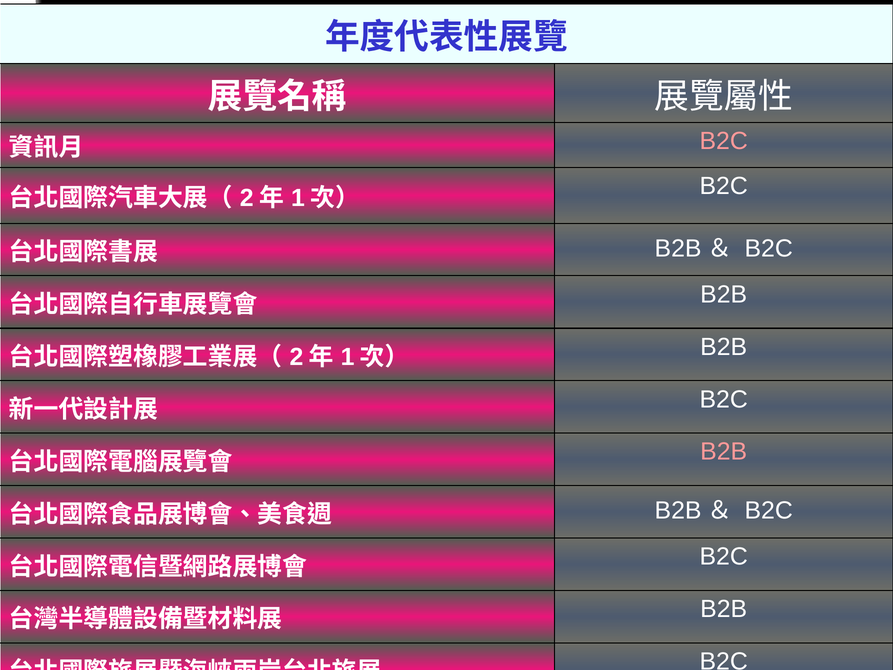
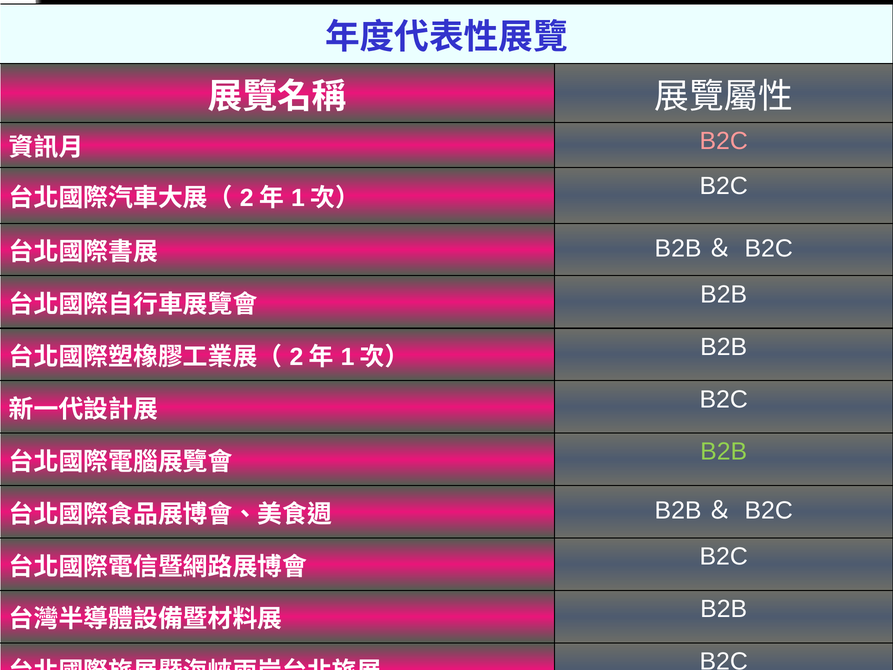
B2B at (724, 452) colour: pink -> light green
